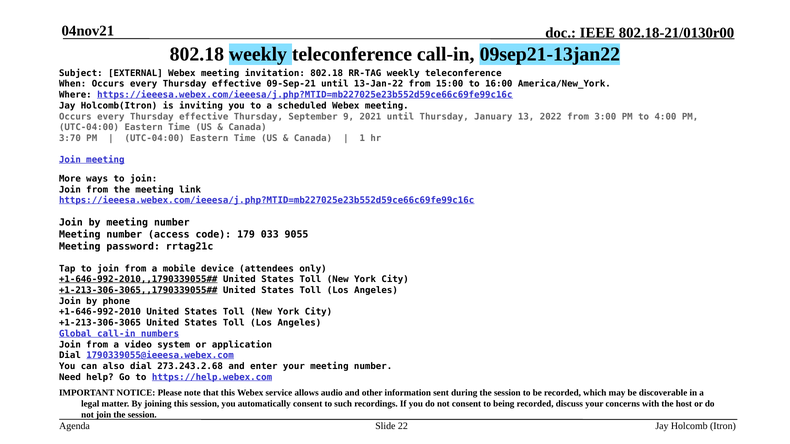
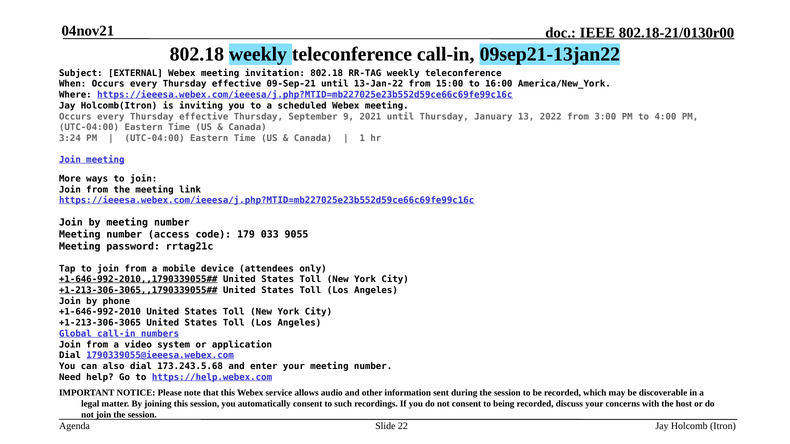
3:70: 3:70 -> 3:24
273.243.2.68: 273.243.2.68 -> 173.243.5.68
